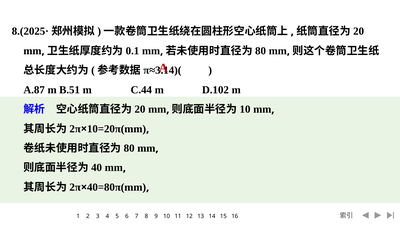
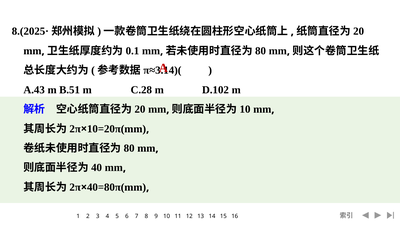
A.87: A.87 -> A.43
C.44: C.44 -> C.28
